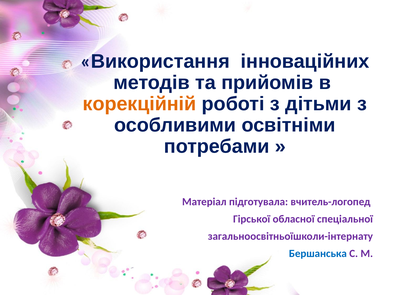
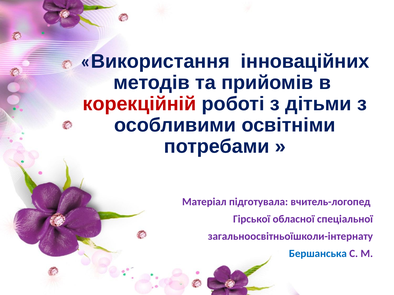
корекційній colour: orange -> red
